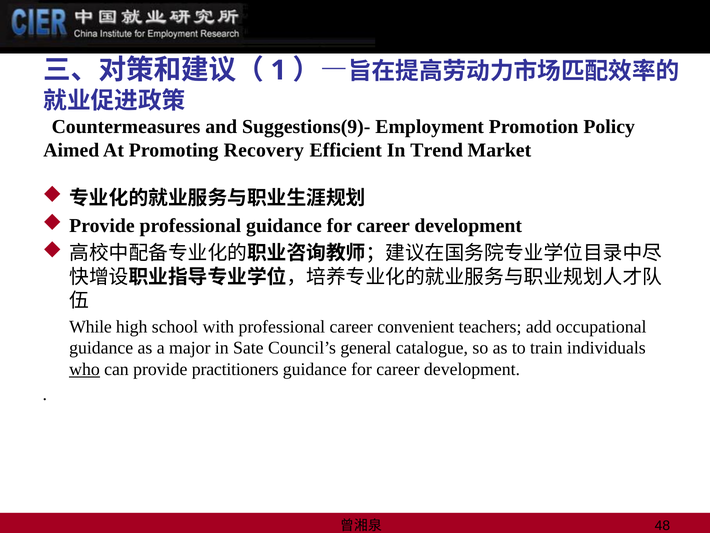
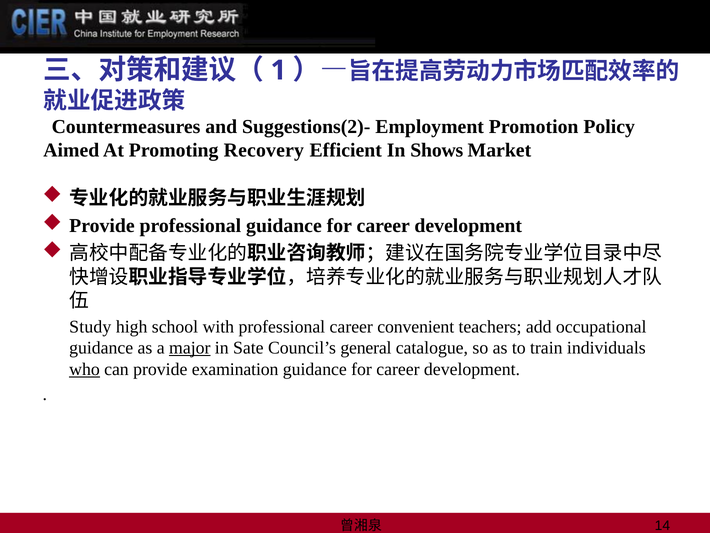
Suggestions(9)-: Suggestions(9)- -> Suggestions(2)-
Trend: Trend -> Shows
While: While -> Study
major underline: none -> present
practitioners: practitioners -> examination
48: 48 -> 14
